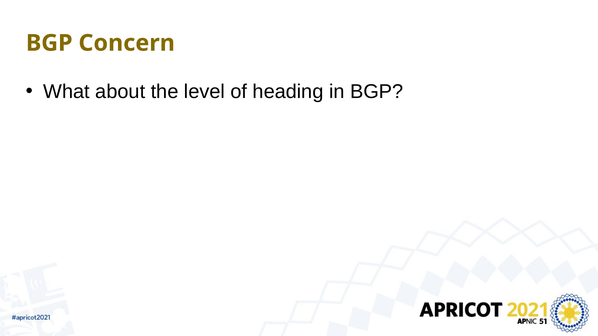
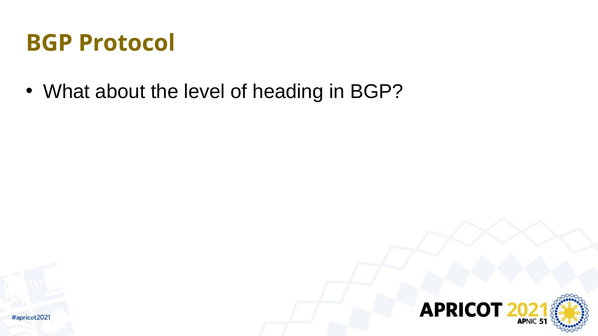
Concern: Concern -> Protocol
